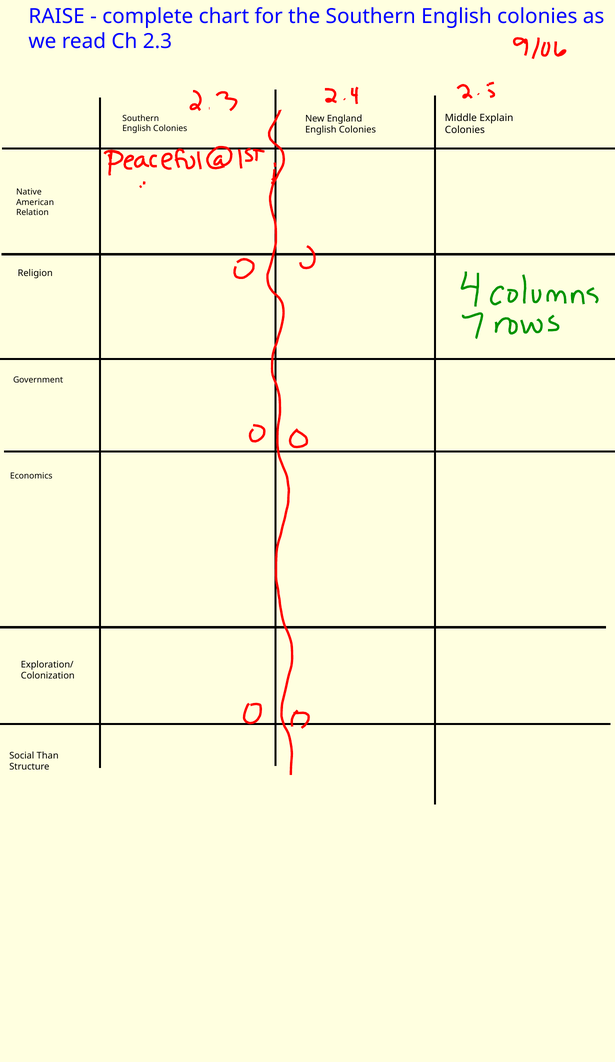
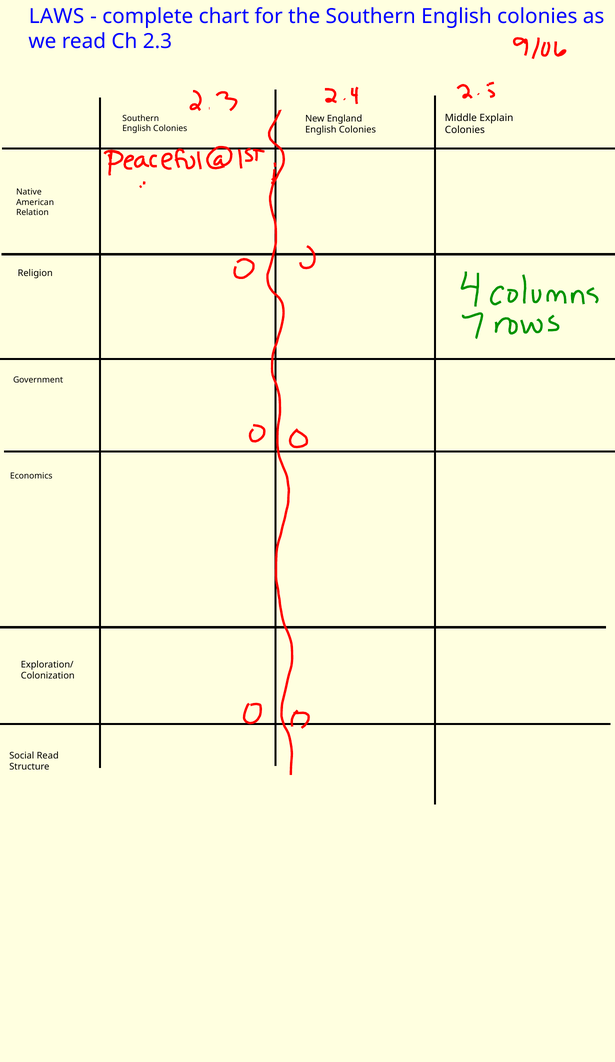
RAISE: RAISE -> LAWS
Social Than: Than -> Read
